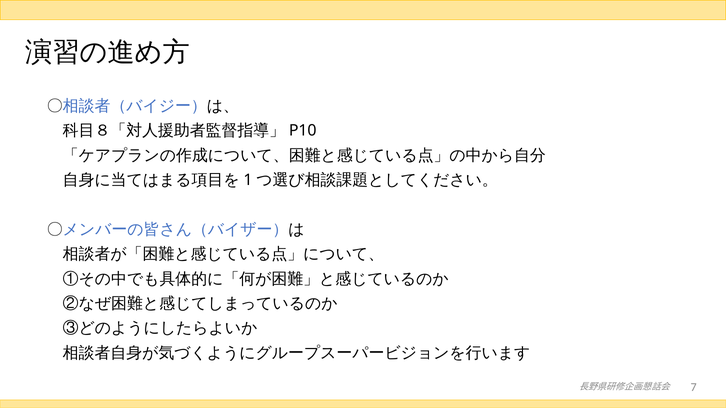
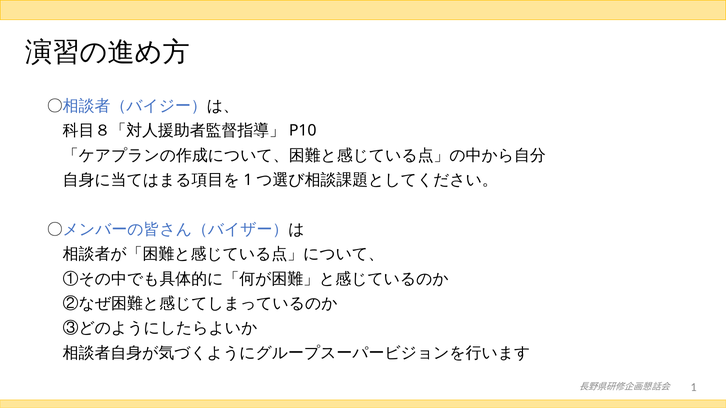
7 at (694, 387): 7 -> 1
